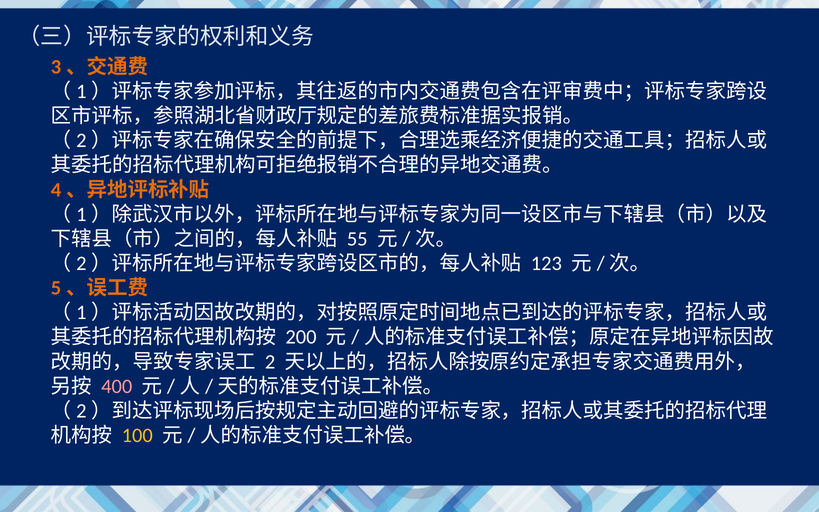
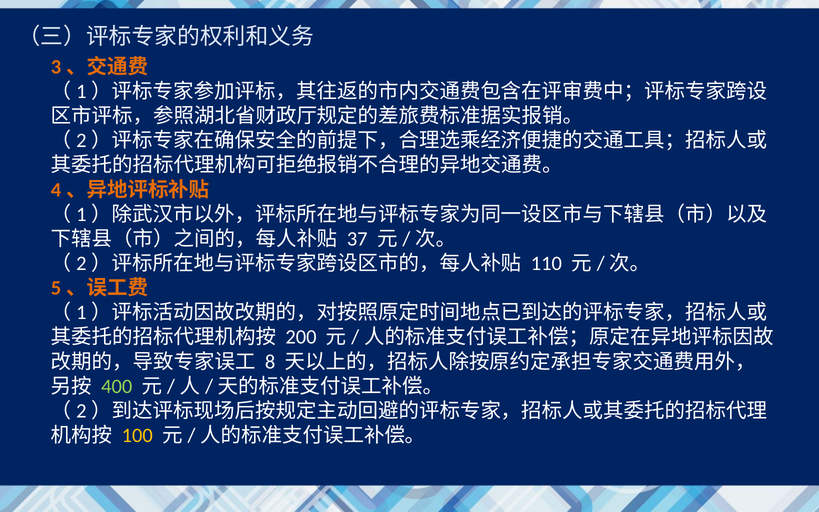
55: 55 -> 37
123: 123 -> 110
2: 2 -> 8
400 colour: pink -> light green
